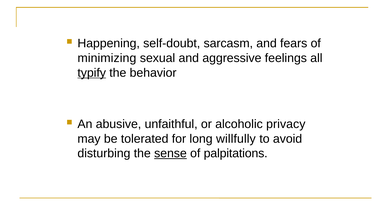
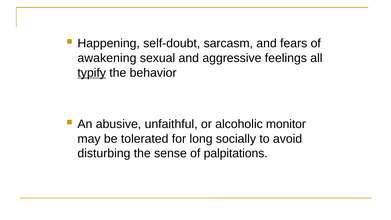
minimizing: minimizing -> awakening
privacy: privacy -> monitor
willfully: willfully -> socially
sense underline: present -> none
